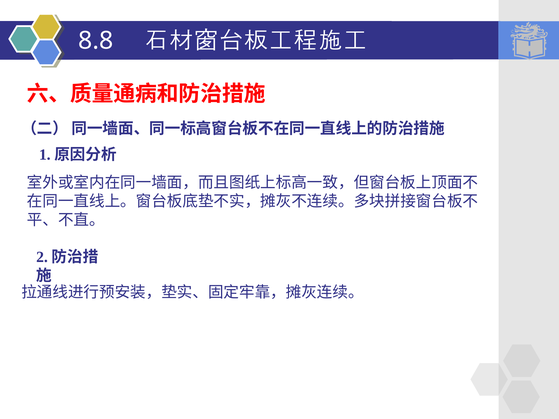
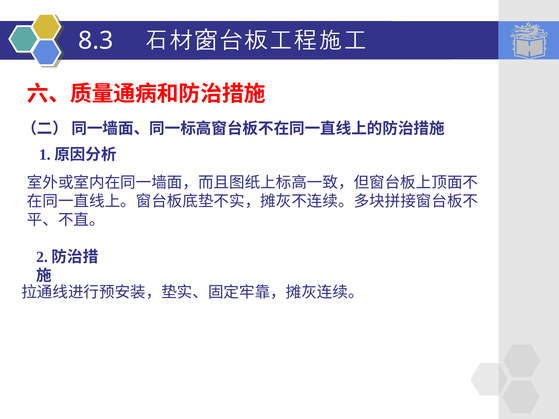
8.8: 8.8 -> 8.3
